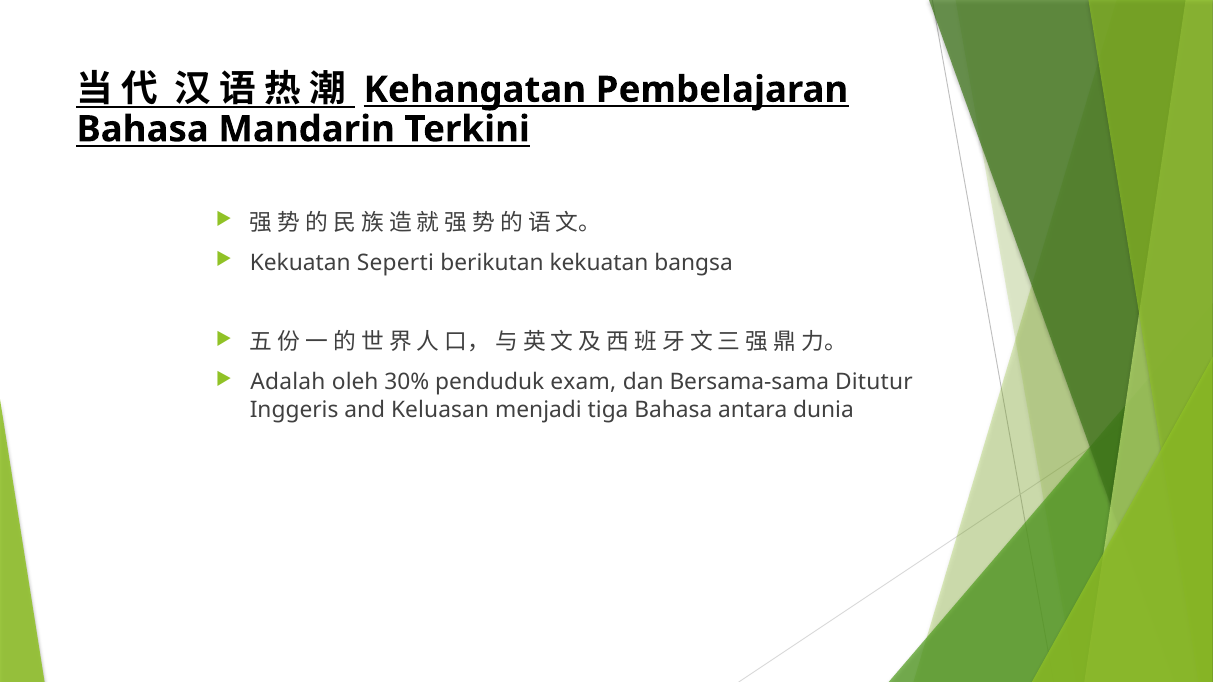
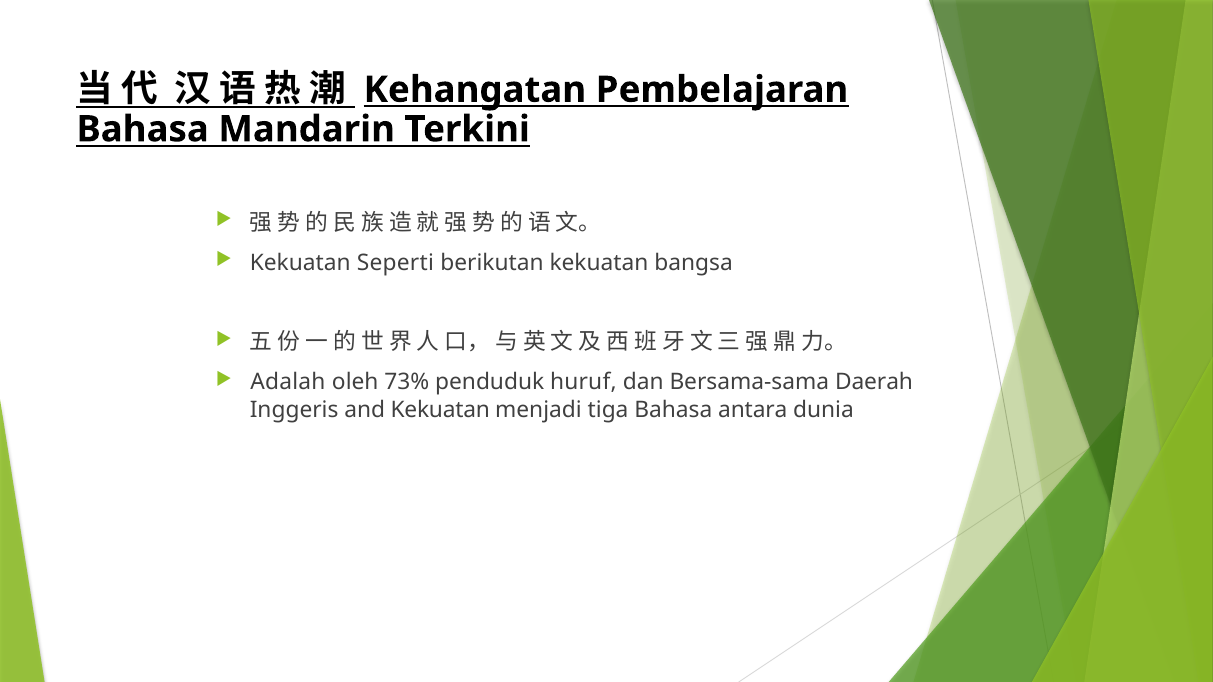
30%: 30% -> 73%
exam: exam -> huruf
Ditutur: Ditutur -> Daerah
and Keluasan: Keluasan -> Kekuatan
